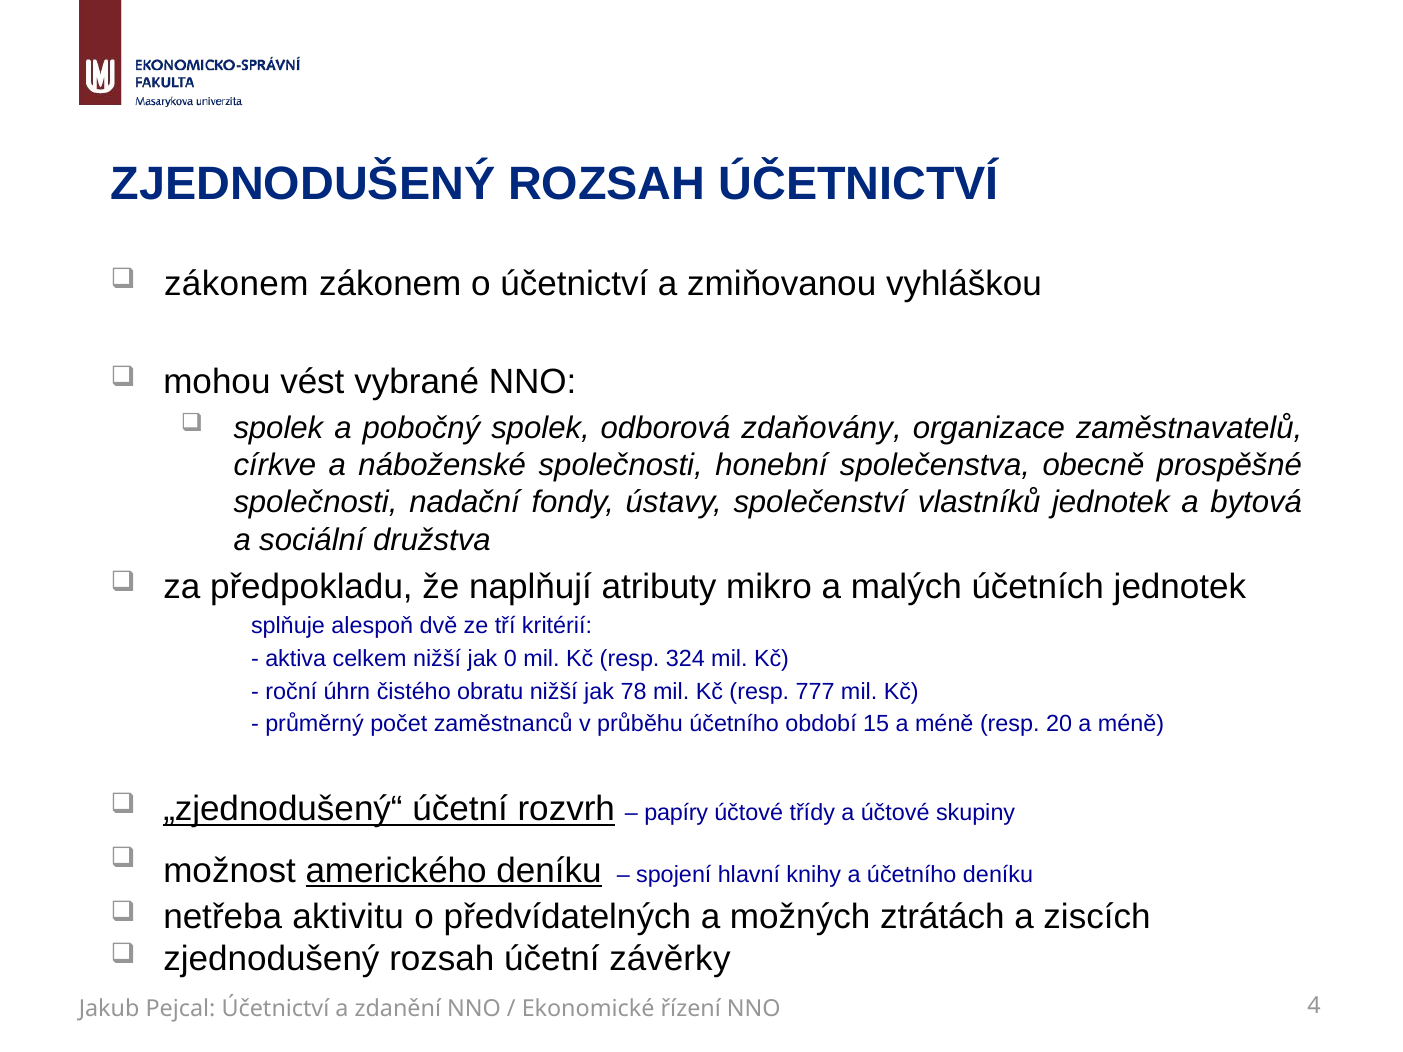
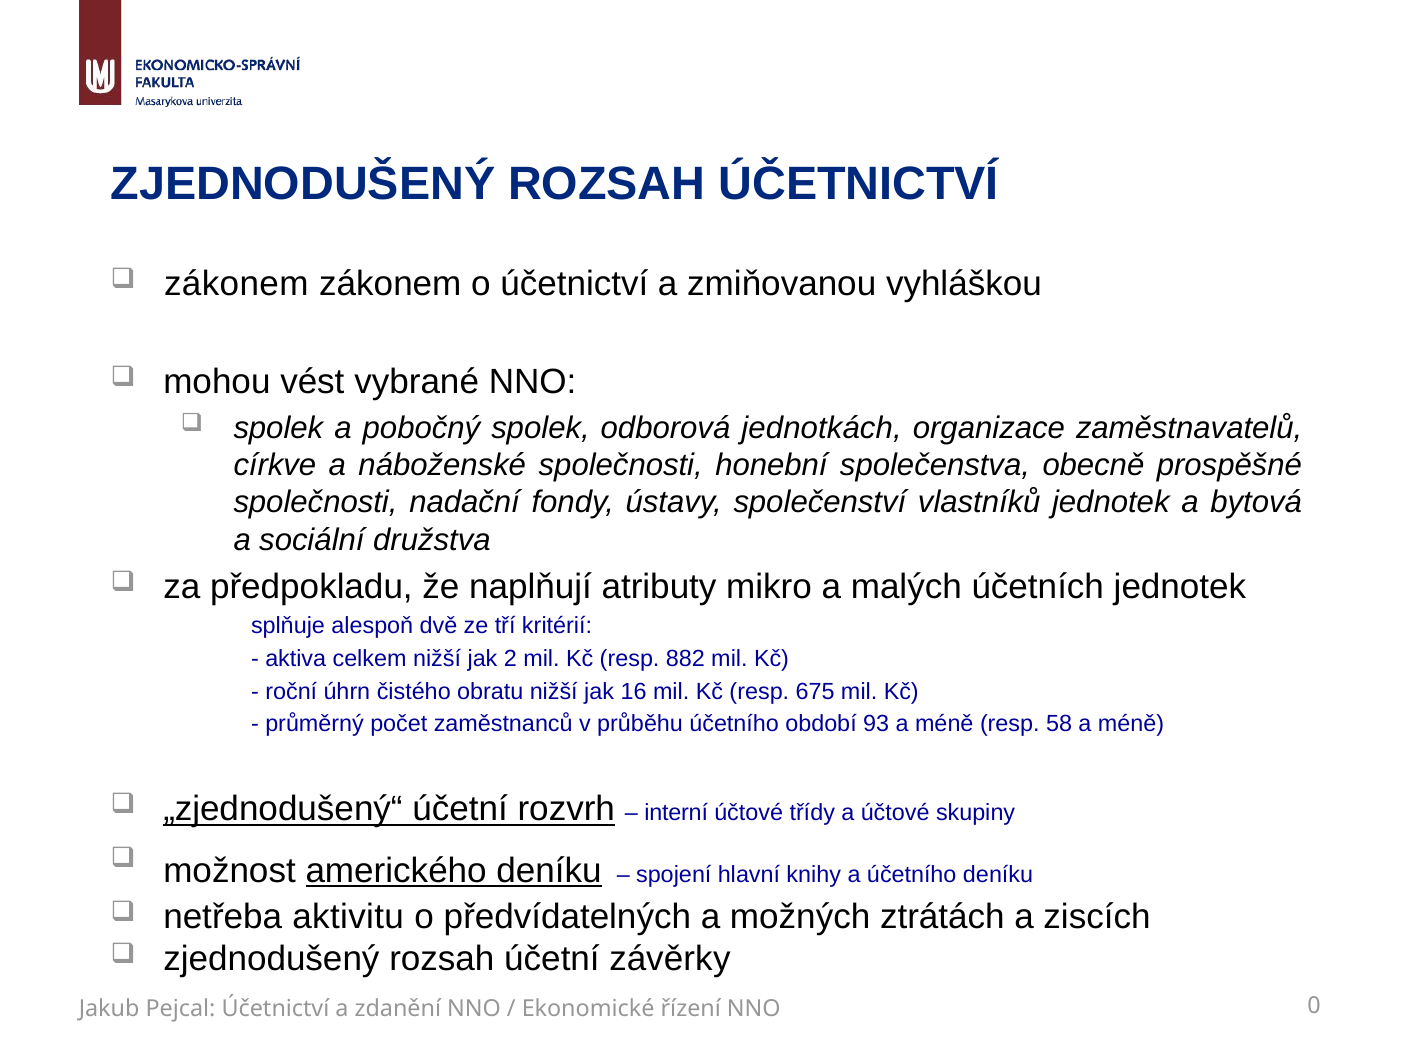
zdaňovány: zdaňovány -> jednotkách
0: 0 -> 2
324: 324 -> 882
78: 78 -> 16
777: 777 -> 675
15: 15 -> 93
20: 20 -> 58
papíry: papíry -> interní
4: 4 -> 0
